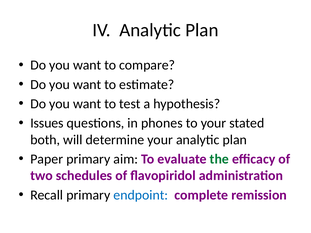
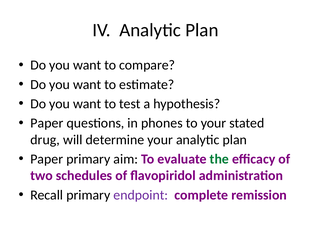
Issues at (47, 123): Issues -> Paper
both: both -> drug
endpoint colour: blue -> purple
